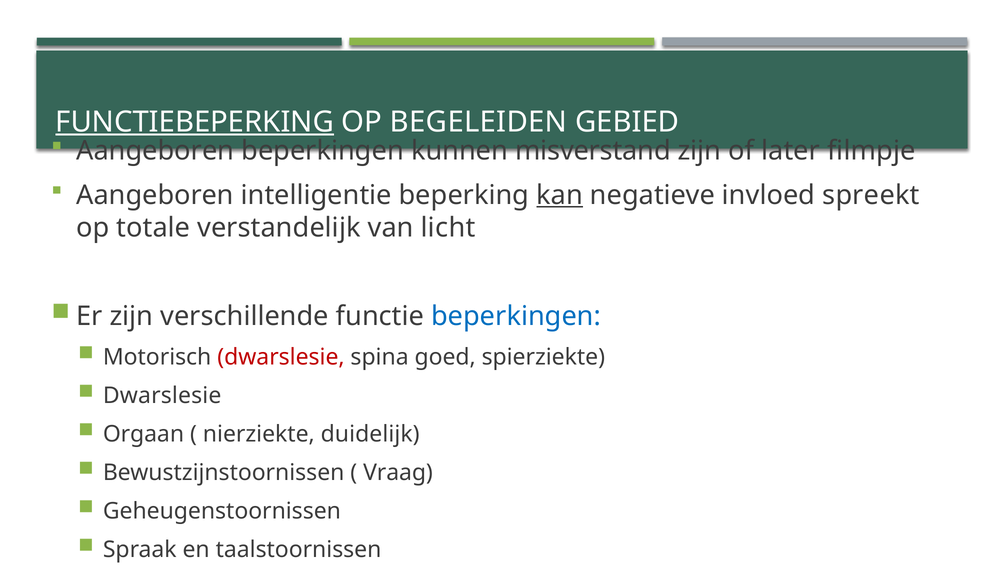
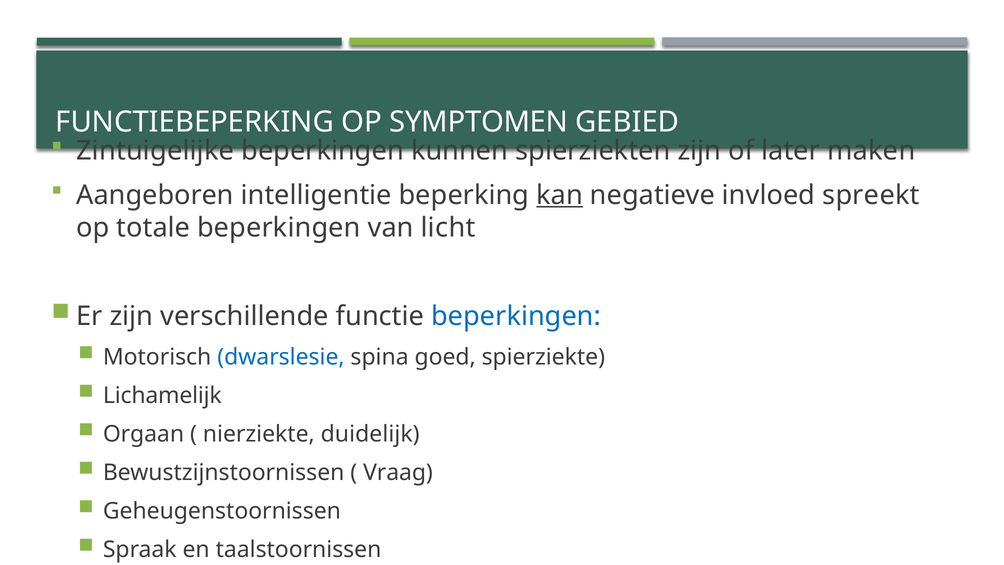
FUNCTIEBEPERKING underline: present -> none
BEGELEIDEN: BEGELEIDEN -> SYMPTOMEN
Aangeboren at (155, 151): Aangeboren -> Zintuigelijke
misverstand: misverstand -> spierziekten
filmpje: filmpje -> maken
totale verstandelijk: verstandelijk -> beperkingen
dwarslesie at (281, 357) colour: red -> blue
Dwarslesie at (162, 395): Dwarslesie -> Lichamelijk
